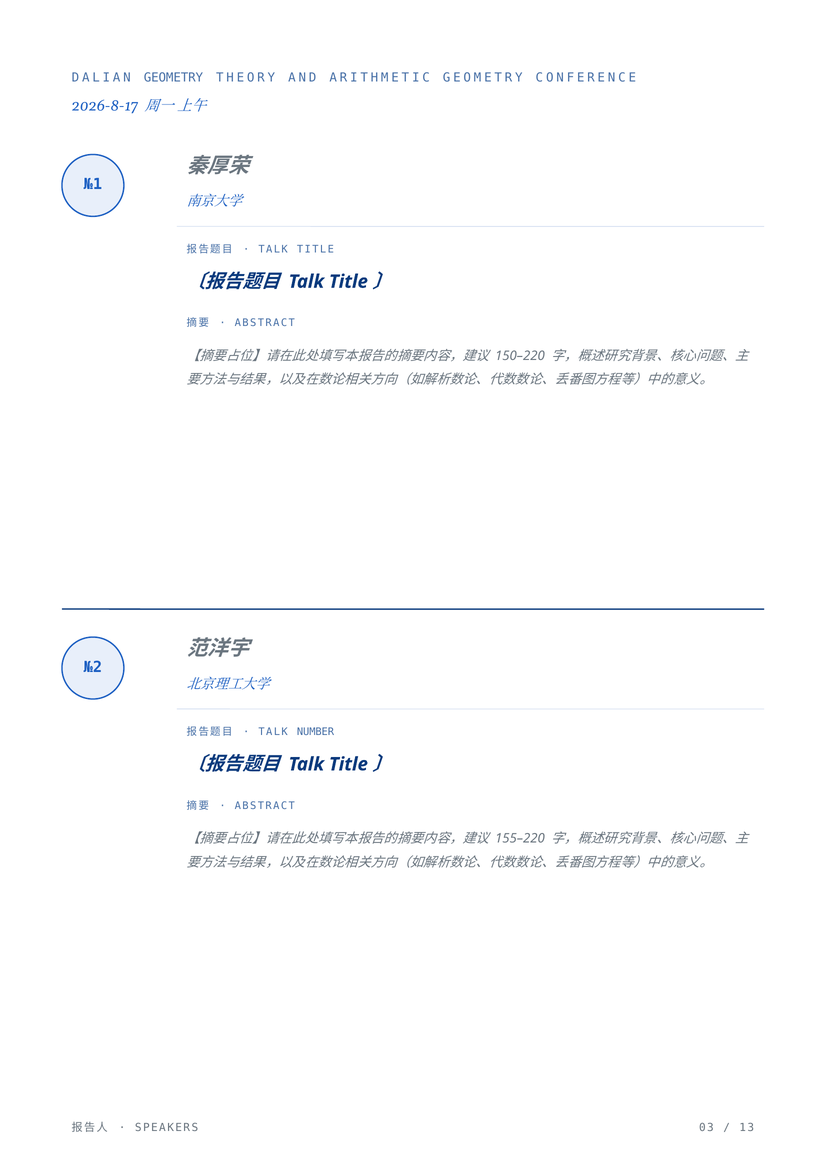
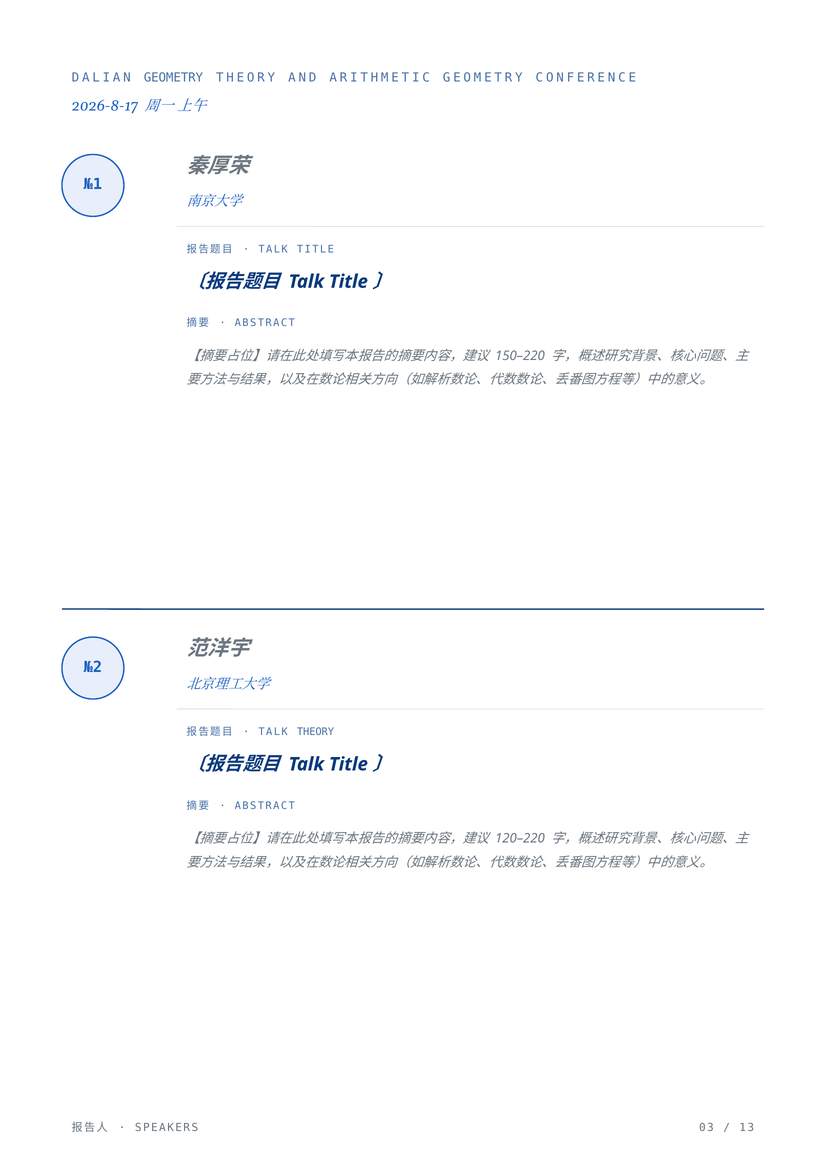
TALK NUMBER: NUMBER -> THEORY
155–220: 155–220 -> 120–220
